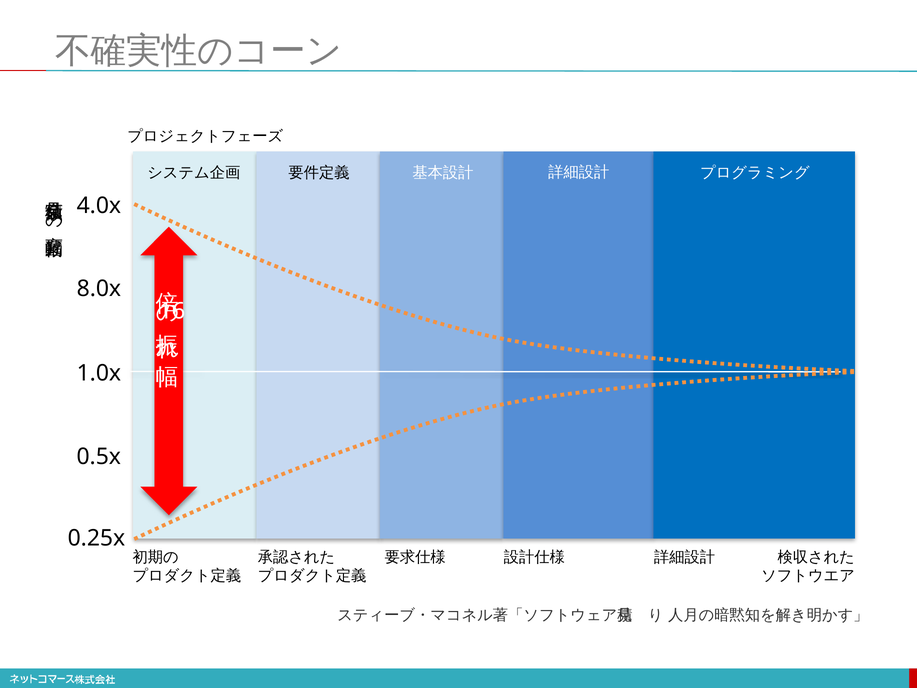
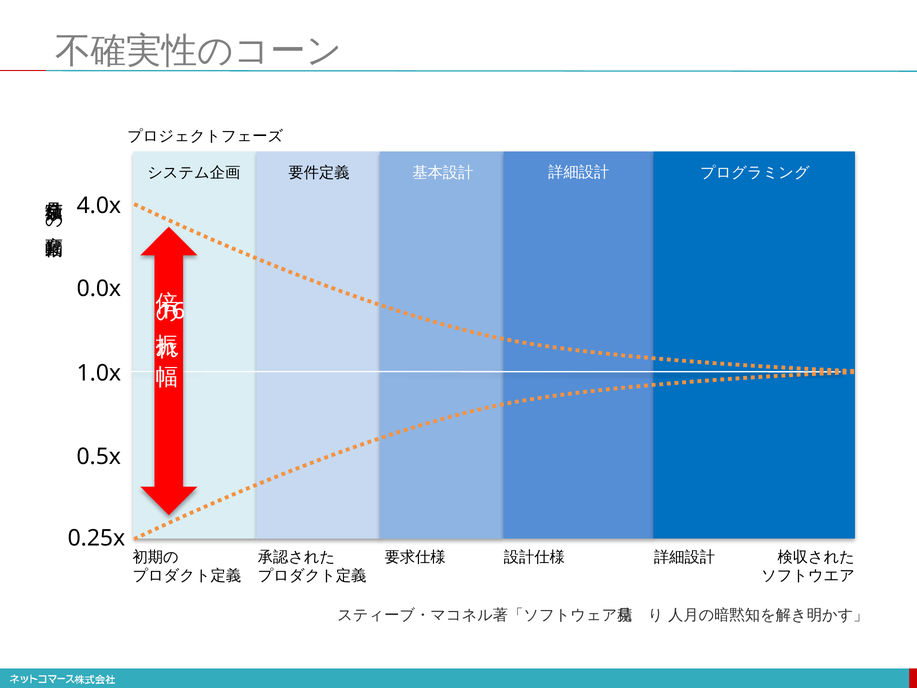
8.0x: 8.0x -> 0.0x
